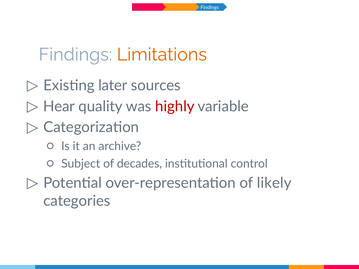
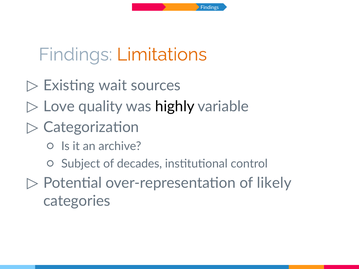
later: later -> wait
Hear: Hear -> Love
highly colour: red -> black
